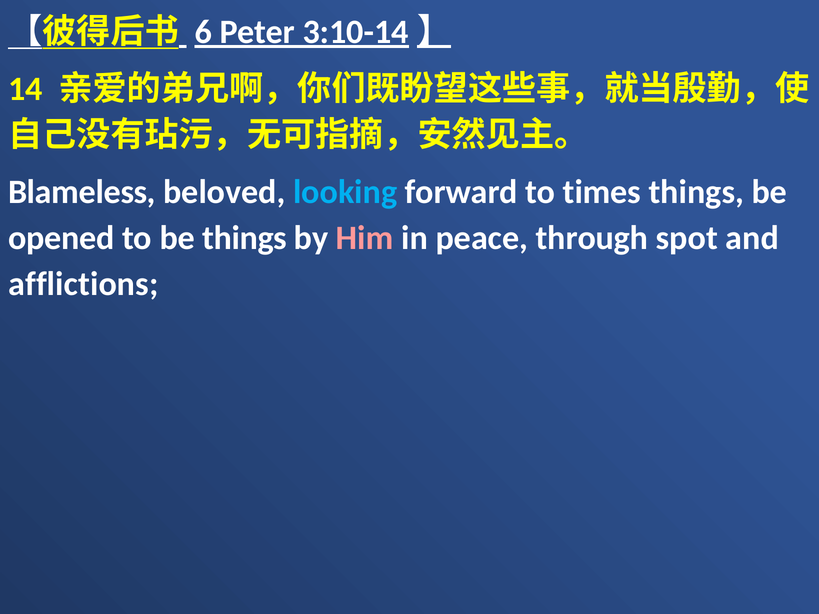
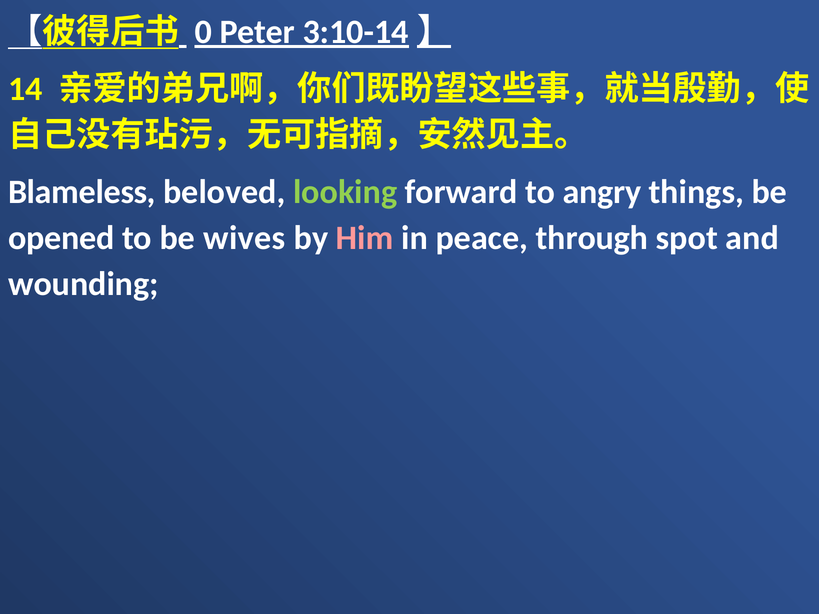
6: 6 -> 0
looking colour: light blue -> light green
times: times -> angry
be things: things -> wives
afflictions: afflictions -> wounding
